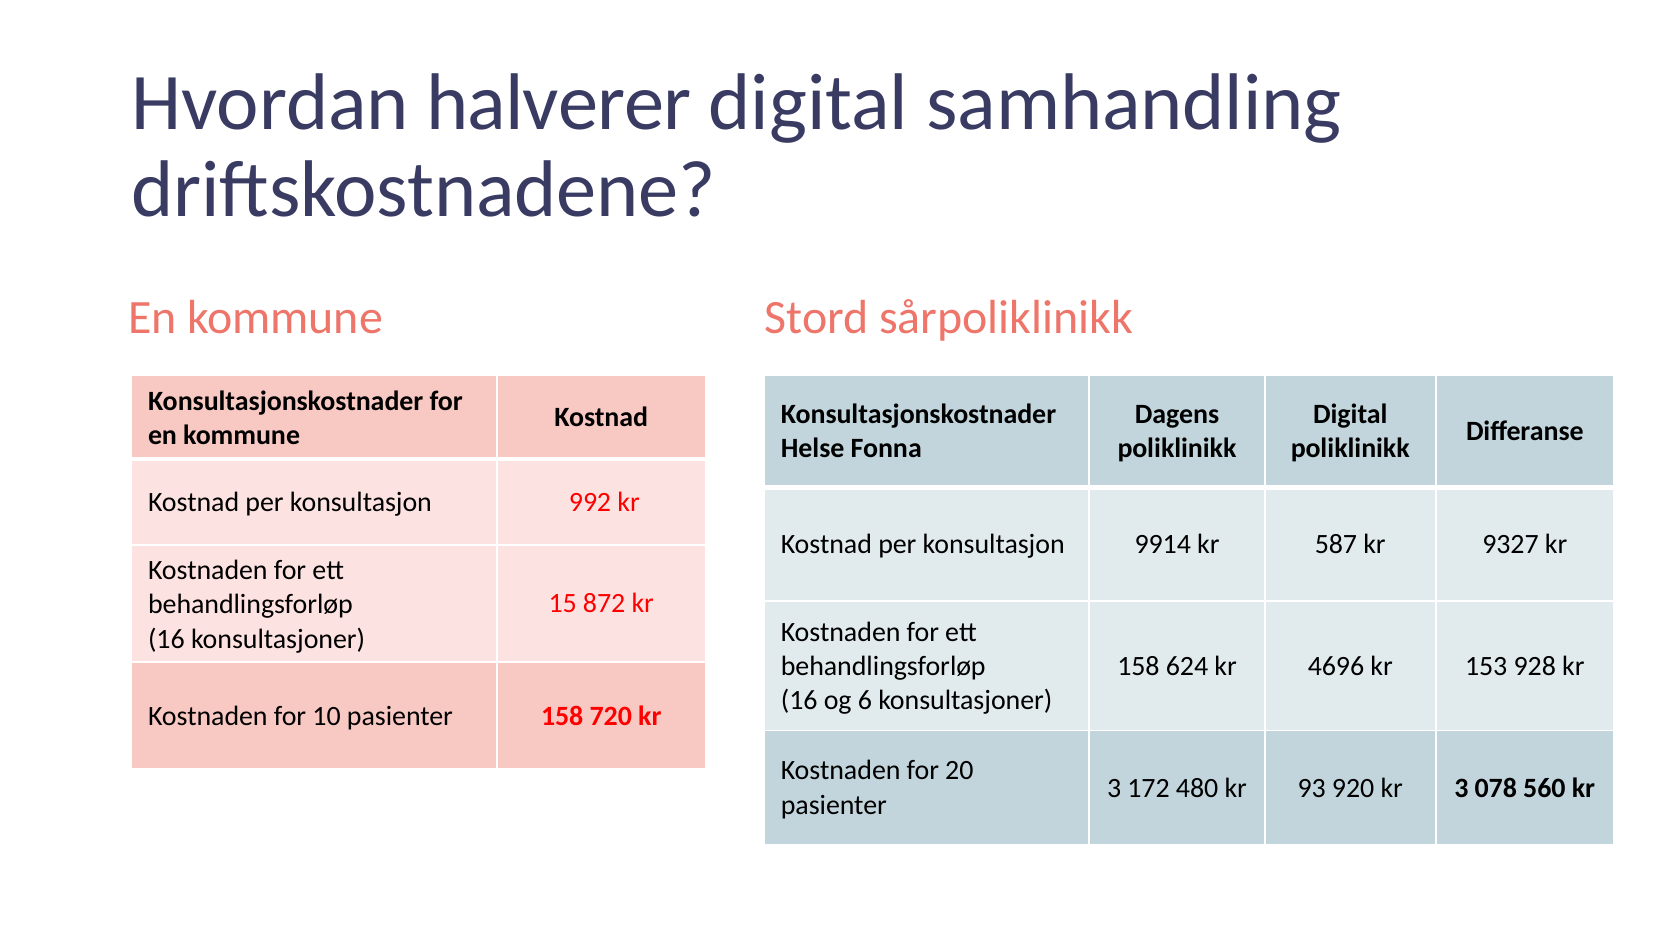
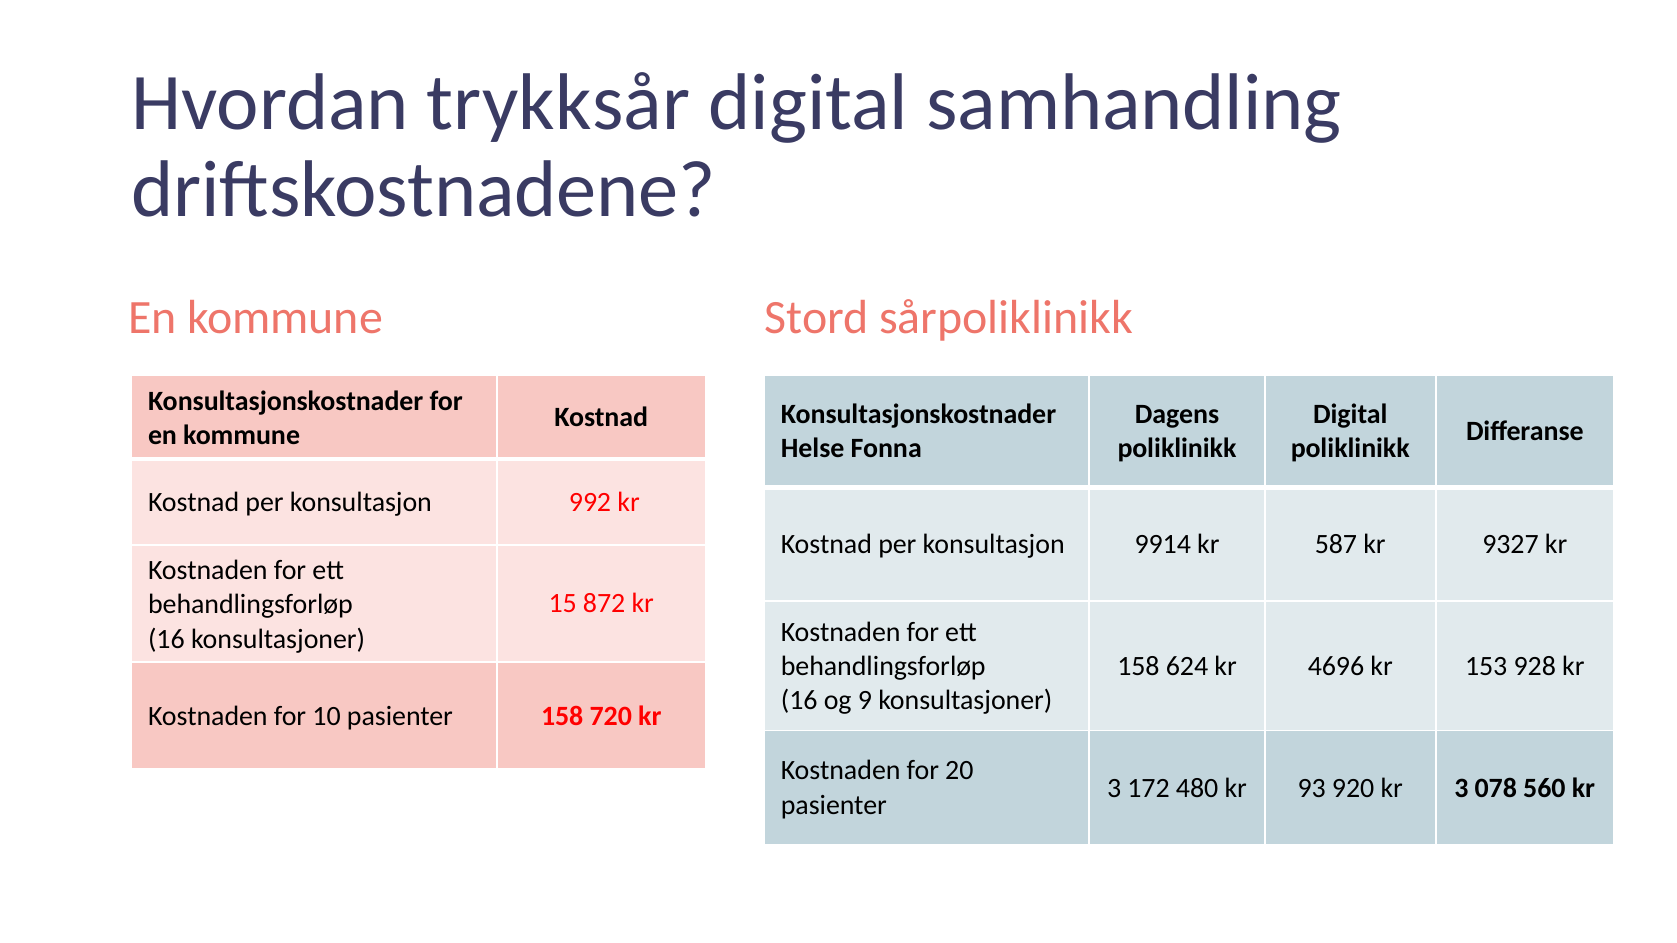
halverer: halverer -> trykksår
6: 6 -> 9
